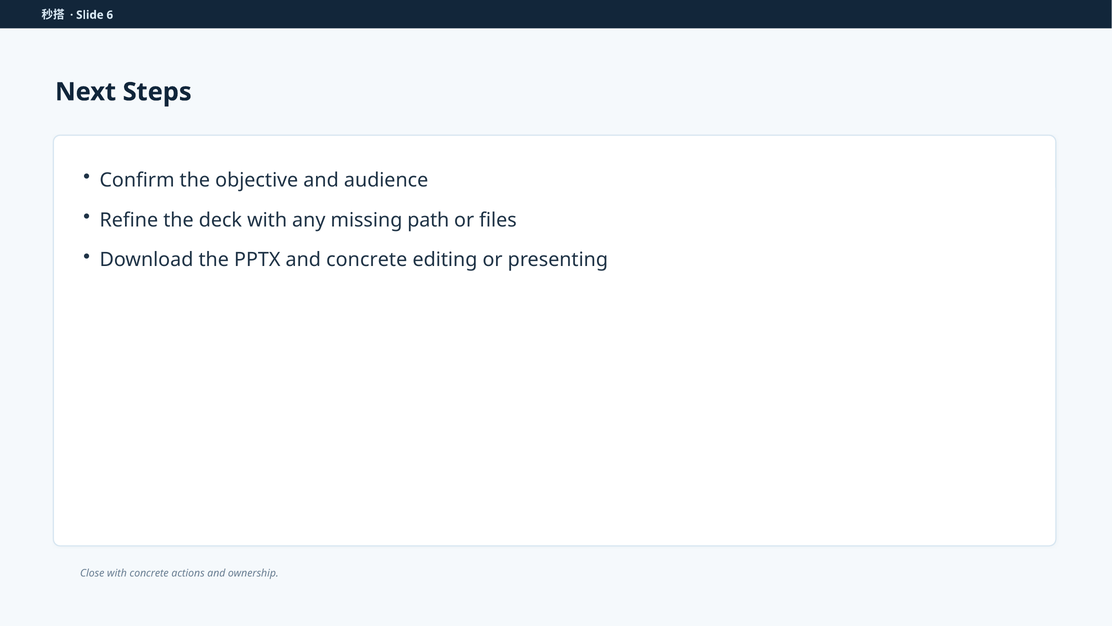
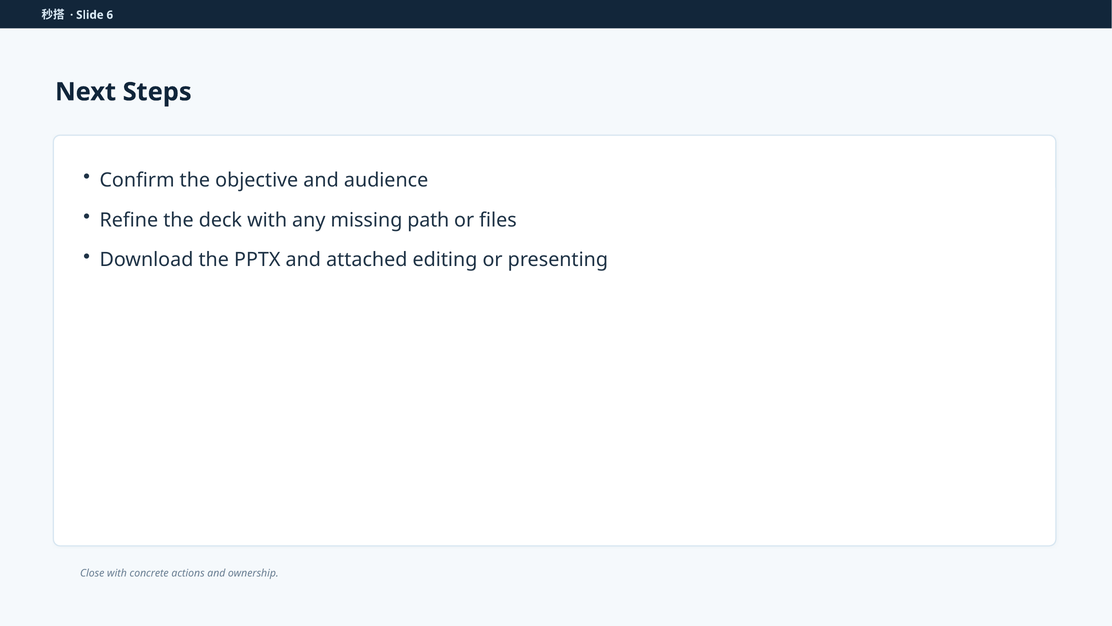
and concrete: concrete -> attached
